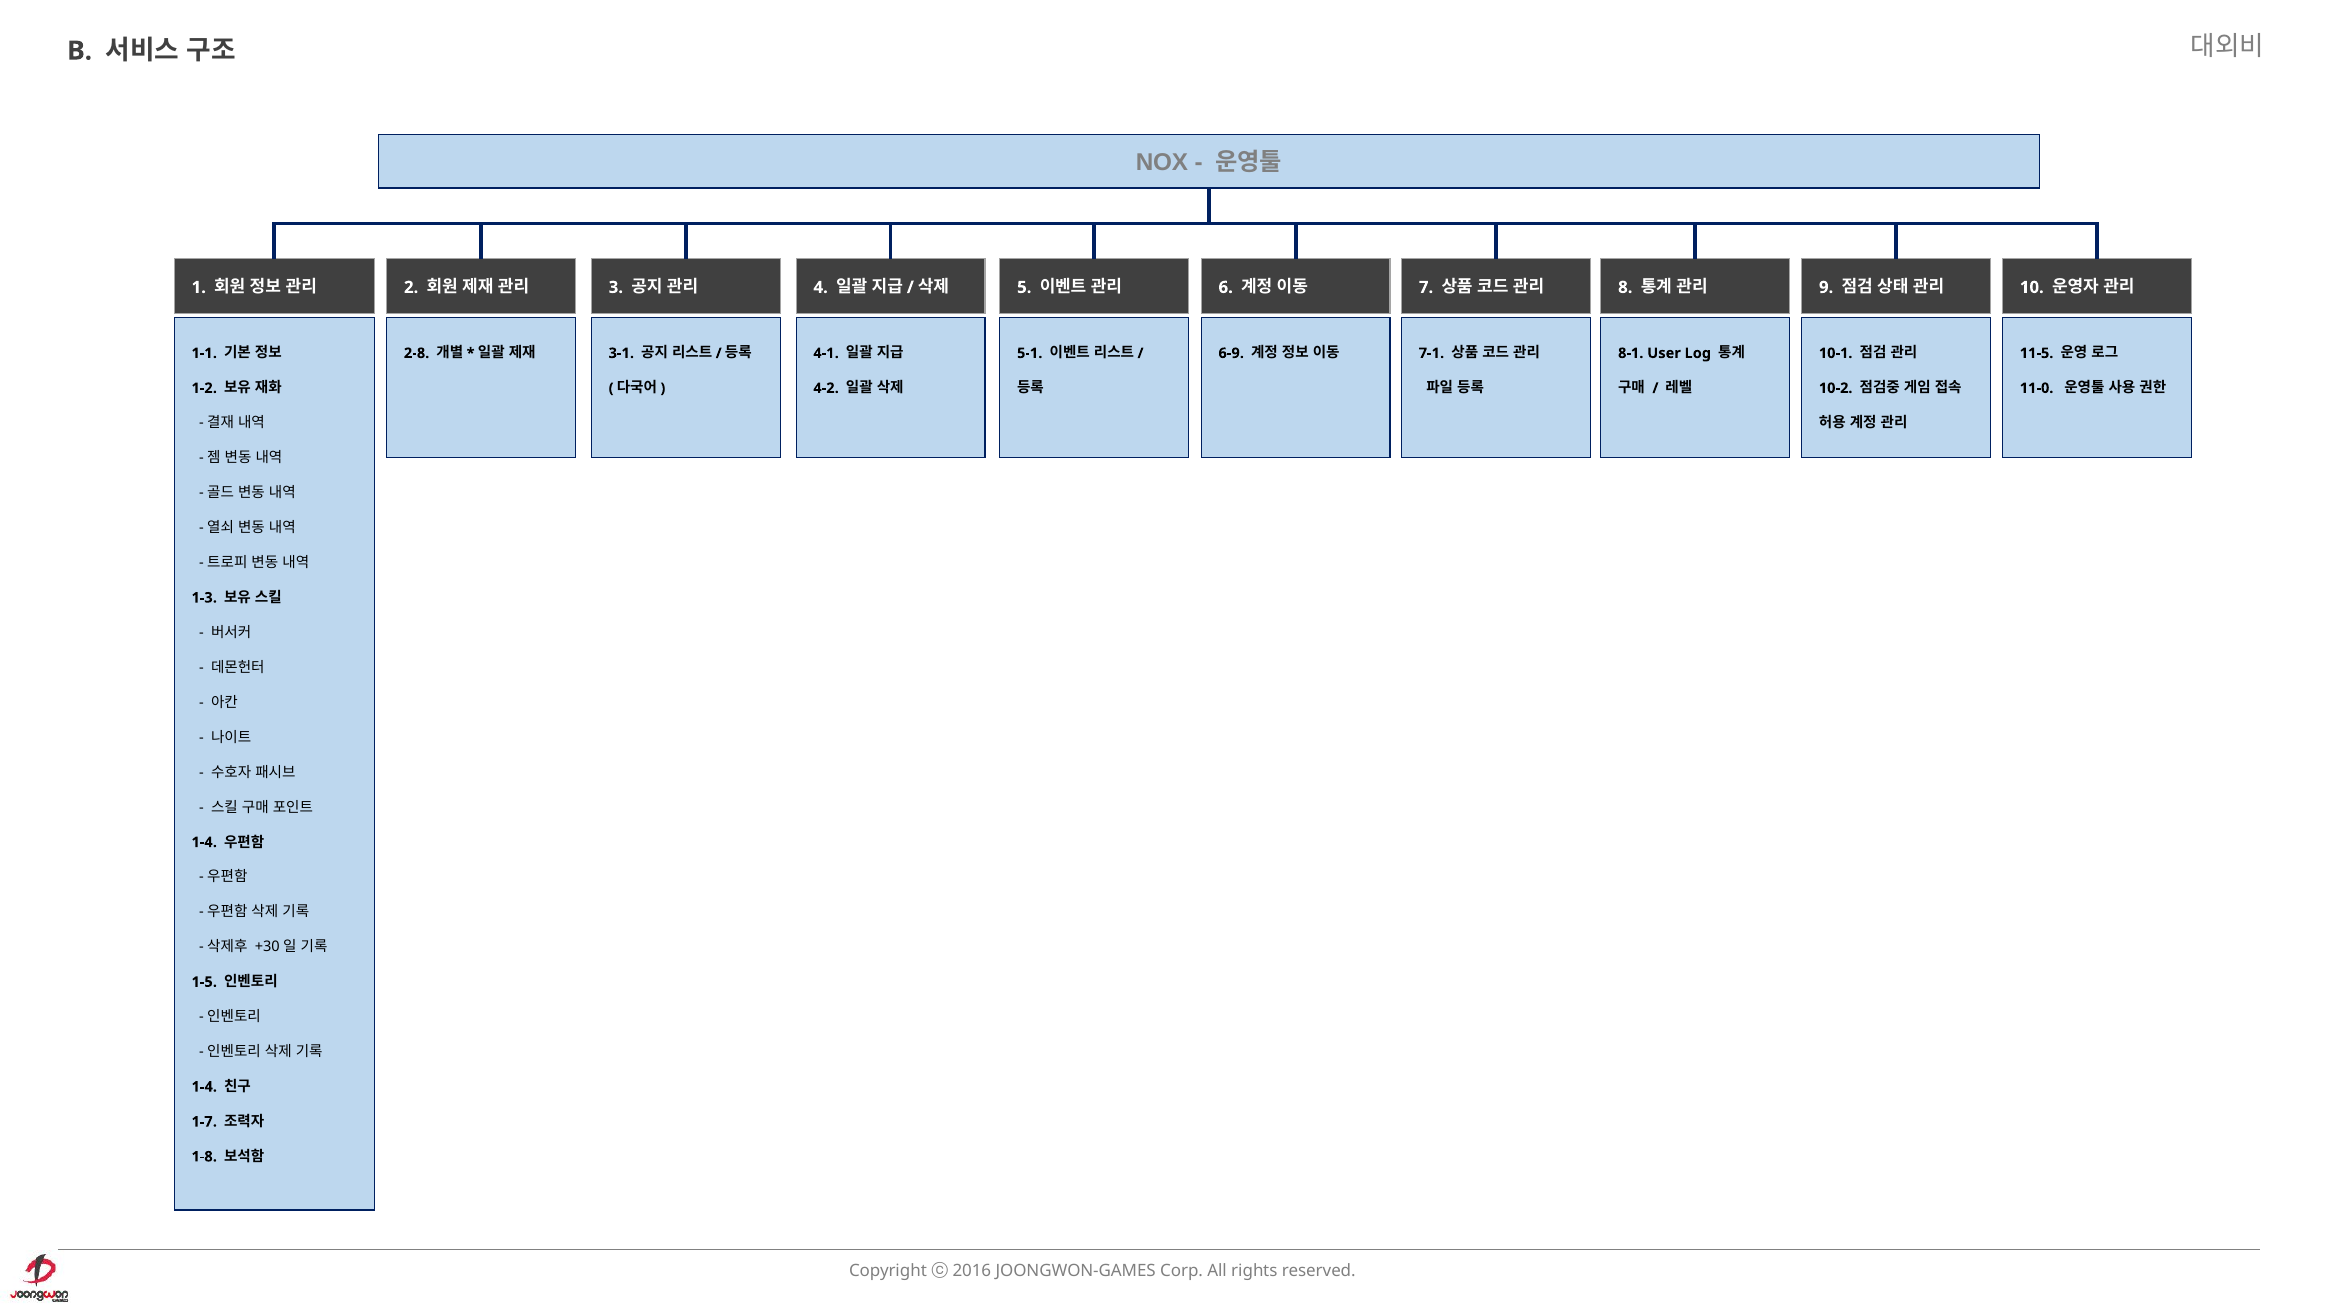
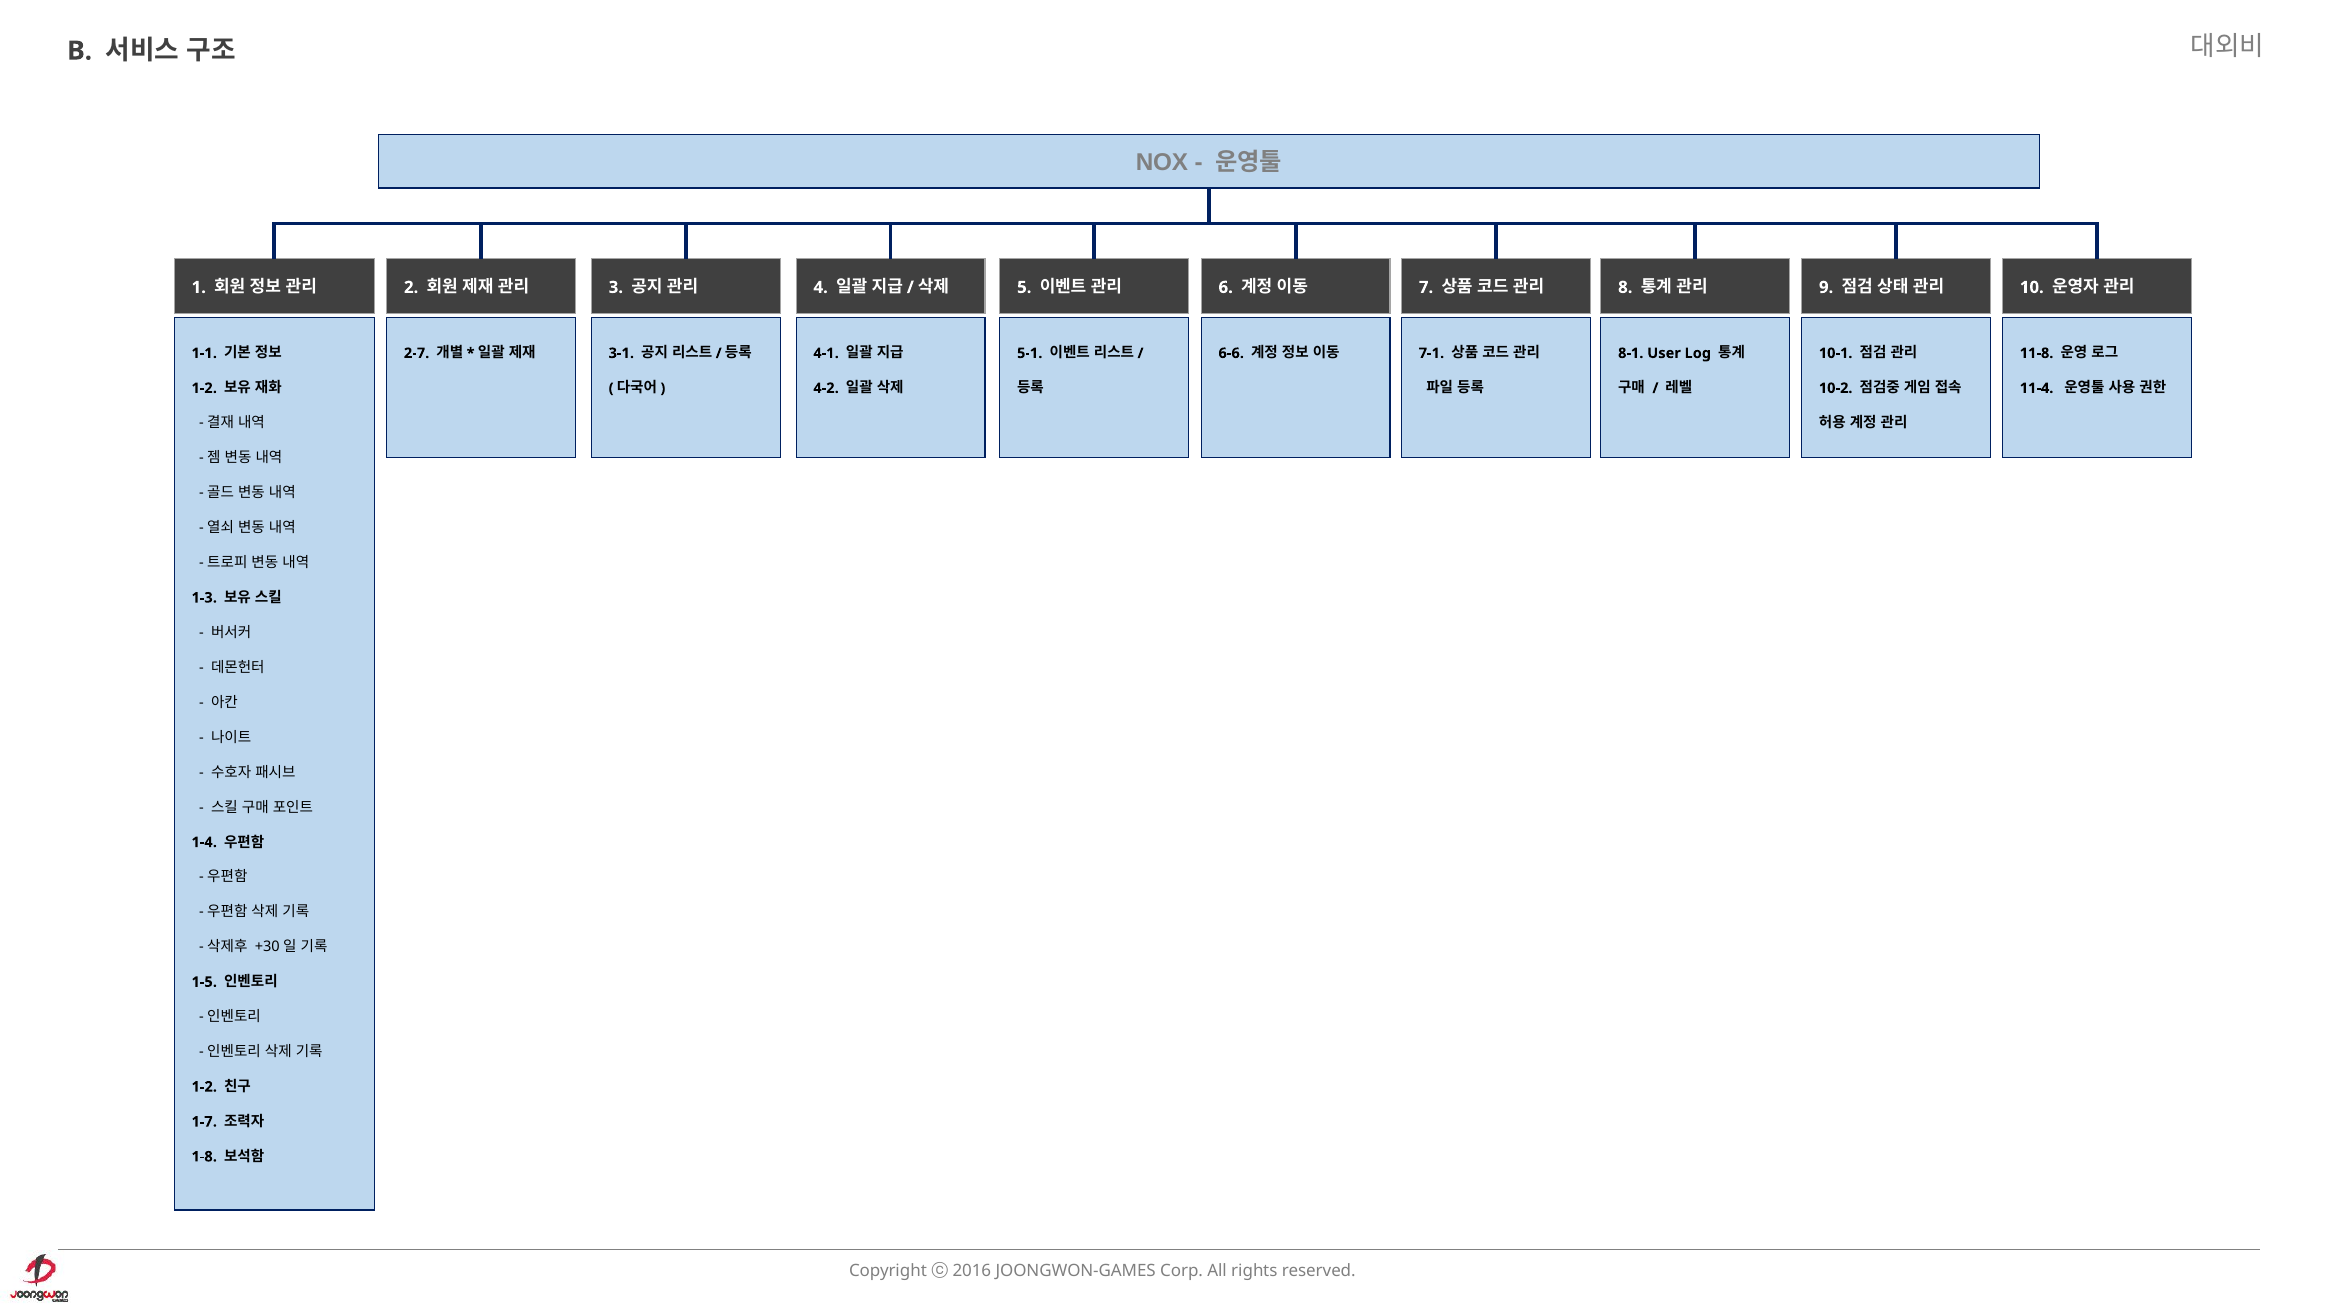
2-8: 2-8 -> 2-7
6-9: 6-9 -> 6-6
11-5: 11-5 -> 11-8
11-0: 11-0 -> 11-4
1-4 at (204, 1087): 1-4 -> 1-2
